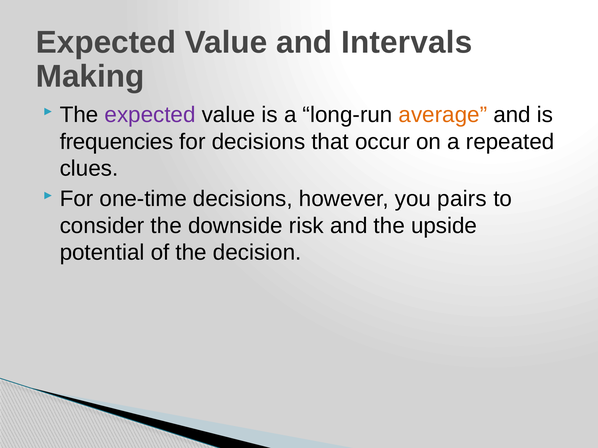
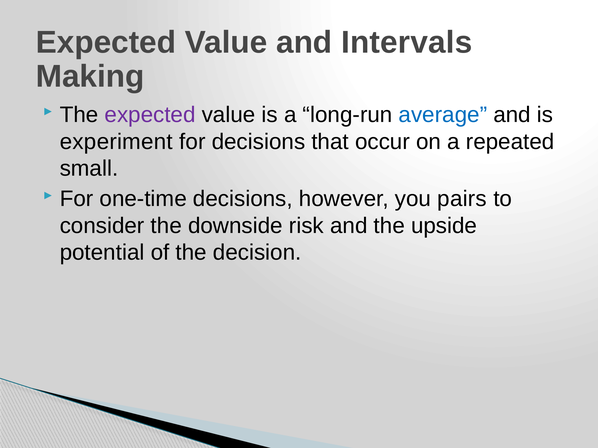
average colour: orange -> blue
frequencies: frequencies -> experiment
clues: clues -> small
